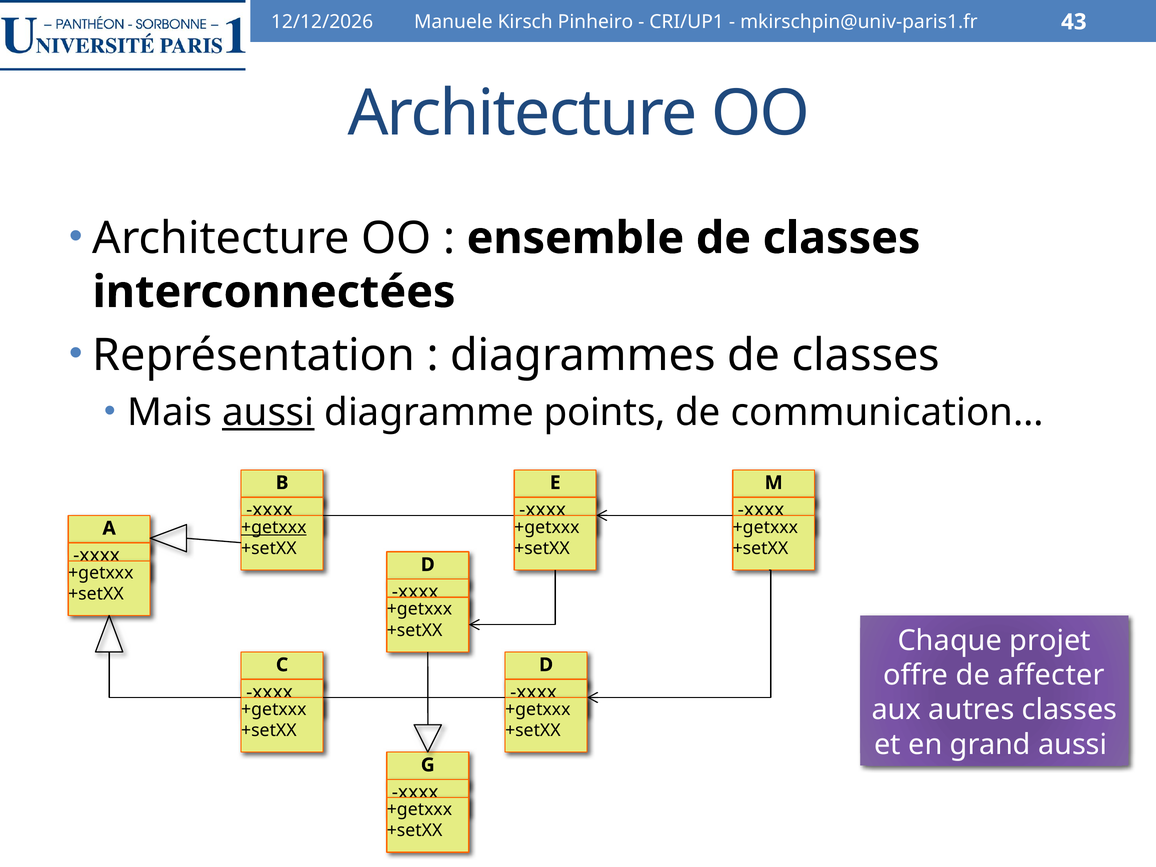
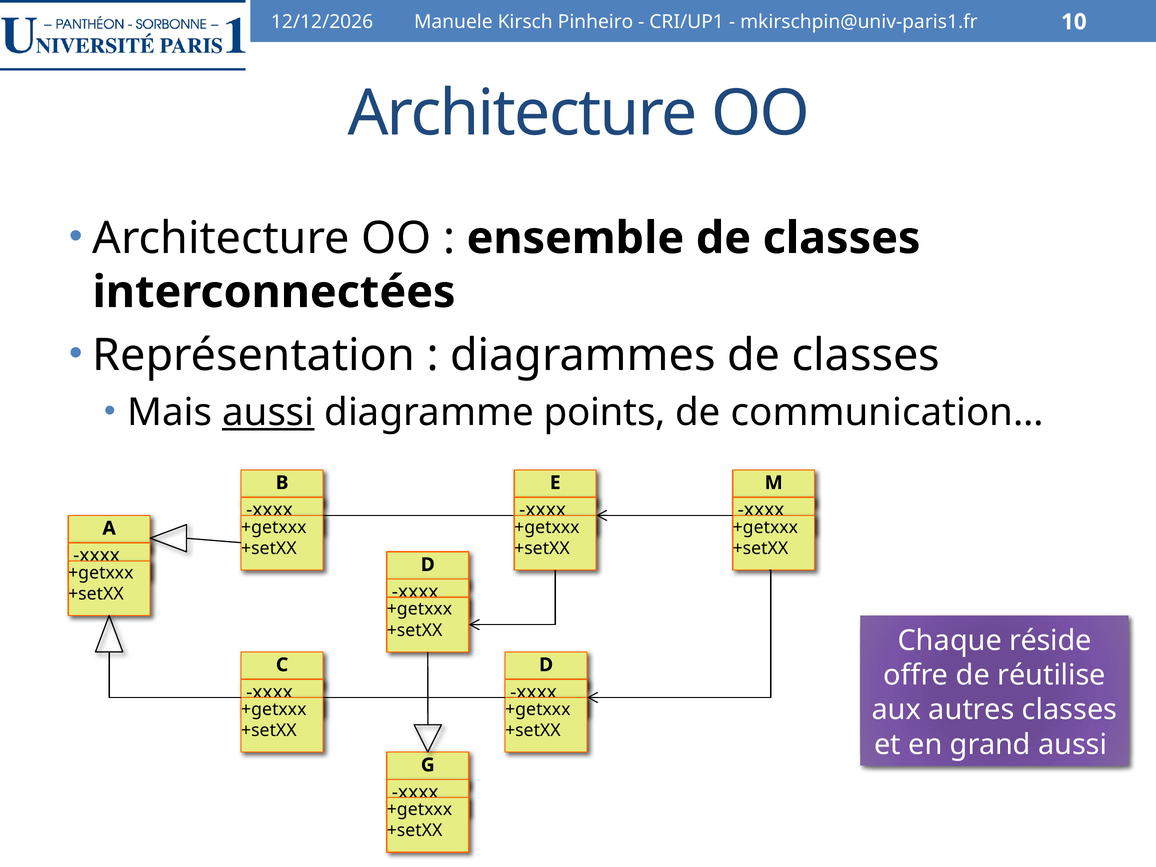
43: 43 -> 10
+getxxx at (274, 527) underline: present -> none
projet: projet -> réside
affecter: affecter -> réutilise
